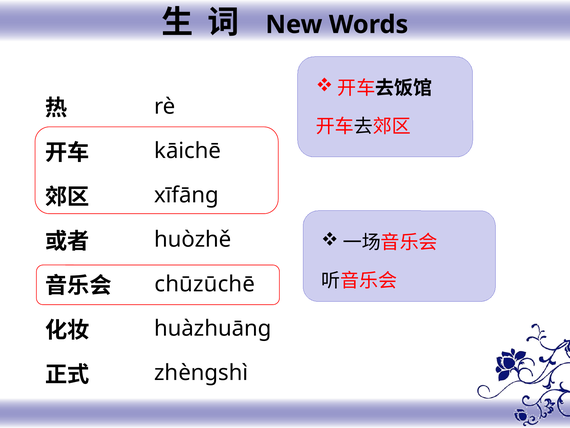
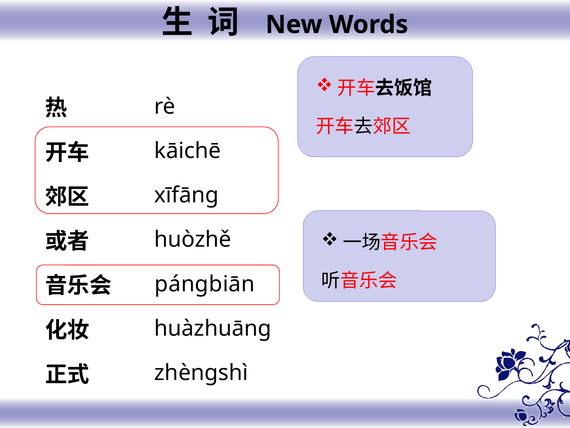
chūzūchē: chūzūchē -> pánɡbiān
